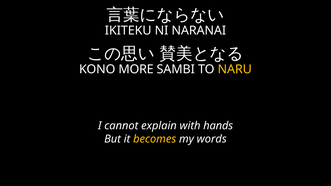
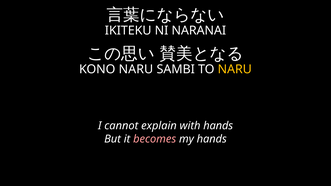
KONO MORE: MORE -> NARU
becomes colour: yellow -> pink
my words: words -> hands
